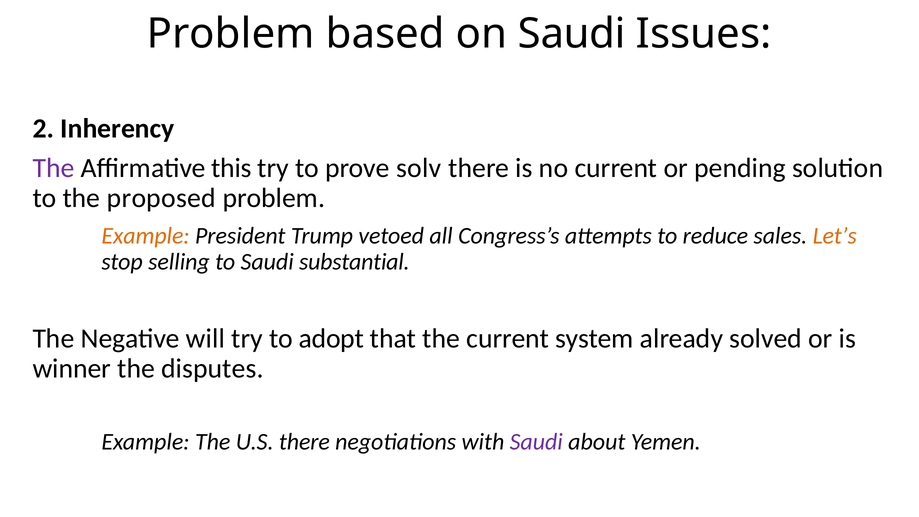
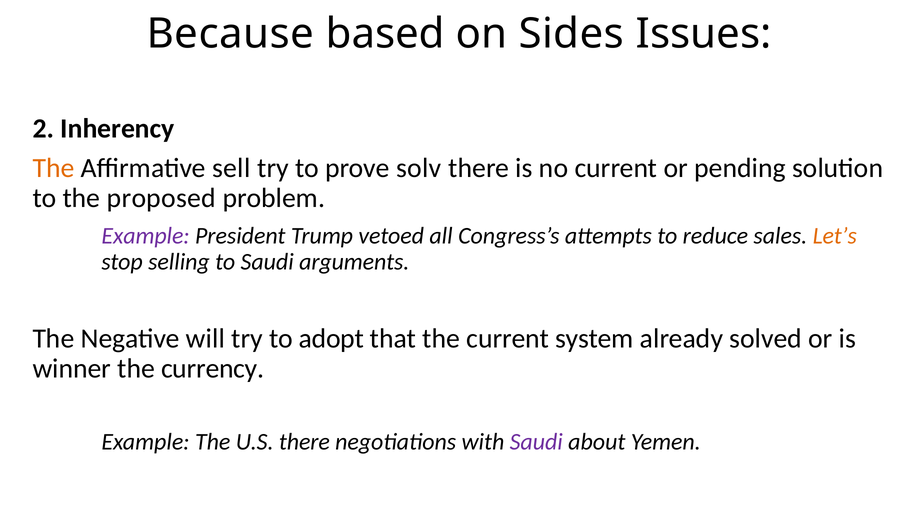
Problem at (231, 34): Problem -> Because
on Saudi: Saudi -> Sides
The at (54, 168) colour: purple -> orange
this: this -> sell
Example at (146, 236) colour: orange -> purple
substantial: substantial -> arguments
disputes: disputes -> currency
